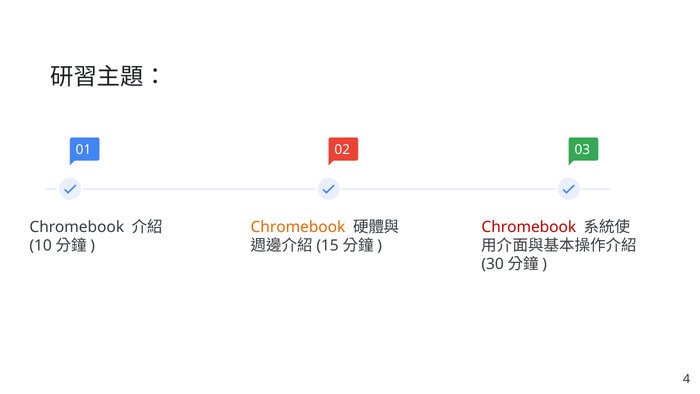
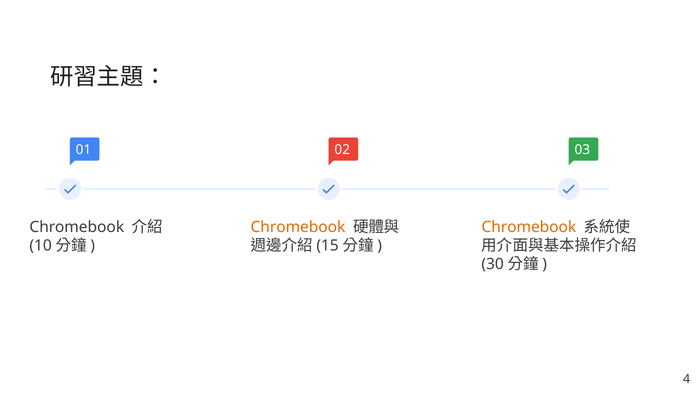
Chromebook at (529, 227) colour: red -> orange
